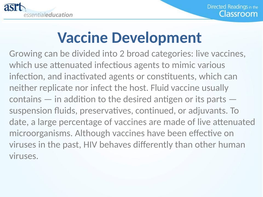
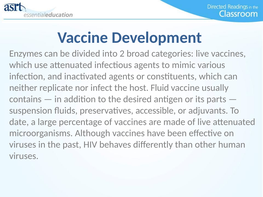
Growing: Growing -> Enzymes
continued: continued -> accessible
